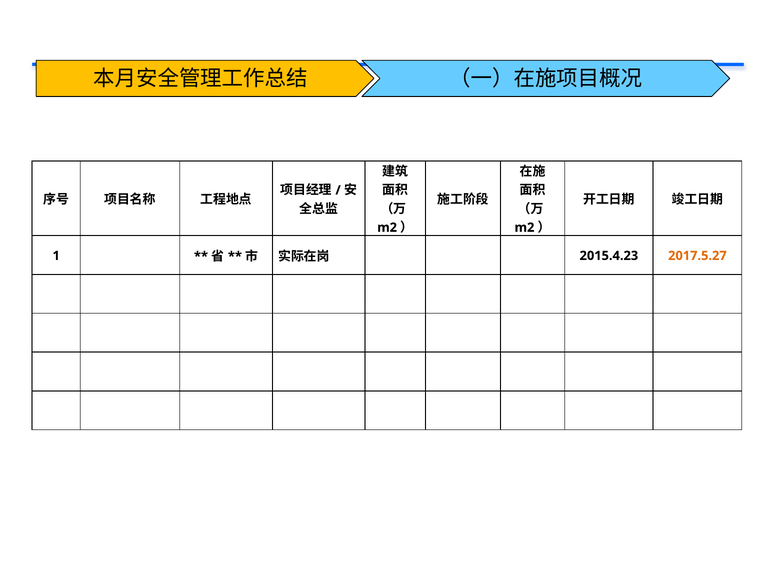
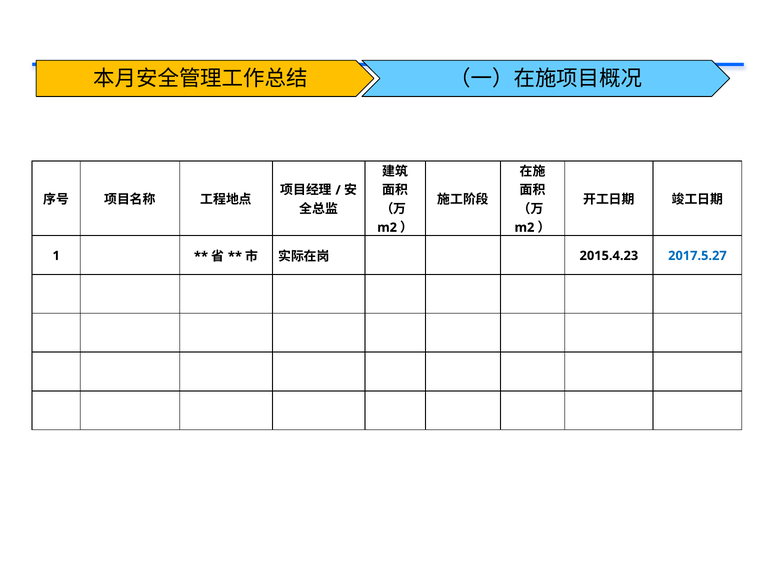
2017.5.27 colour: orange -> blue
